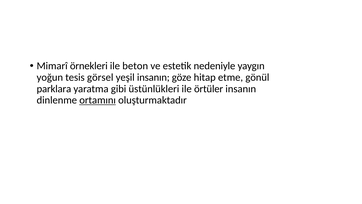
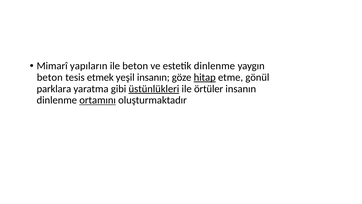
örnekleri: örnekleri -> yapıların
estetik nedeniyle: nedeniyle -> dinlenme
yoğun at (50, 77): yoğun -> beton
görsel: görsel -> etmek
hitap underline: none -> present
üstünlükleri underline: none -> present
